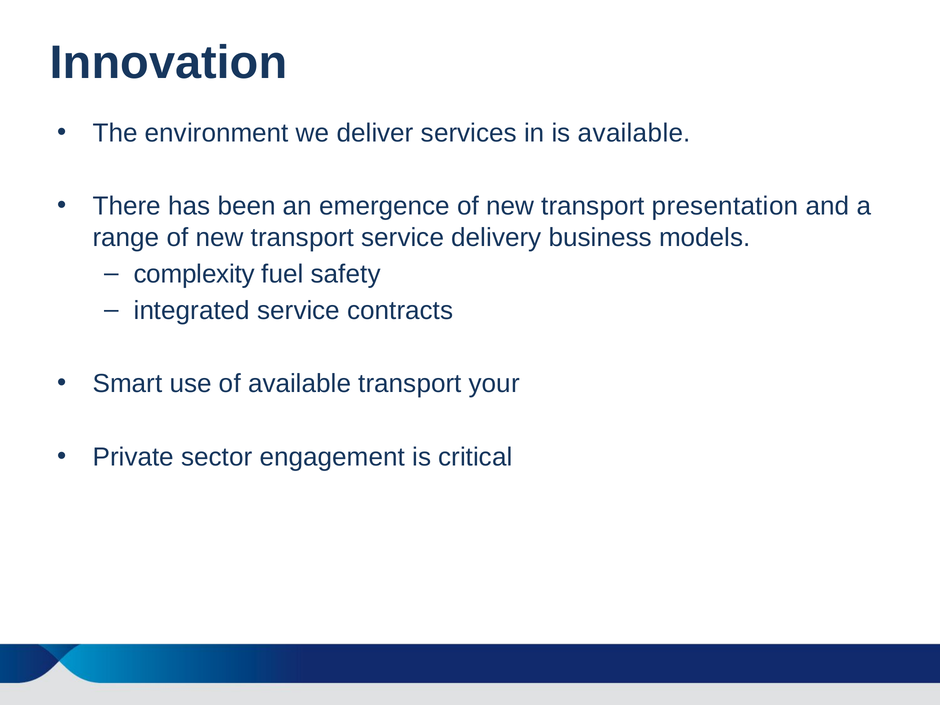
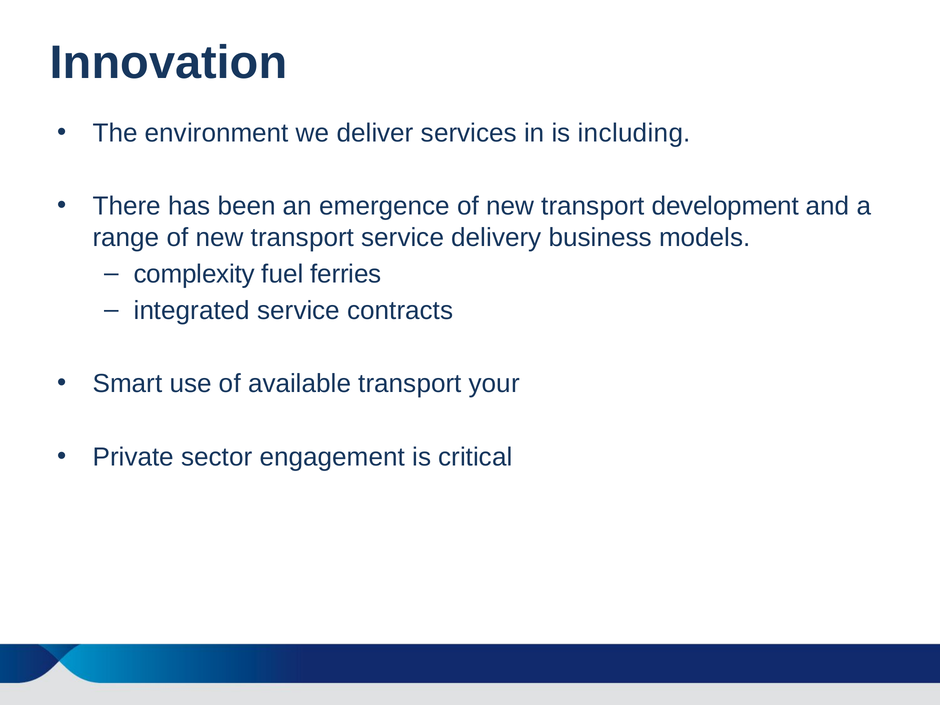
is available: available -> including
presentation: presentation -> development
safety: safety -> ferries
